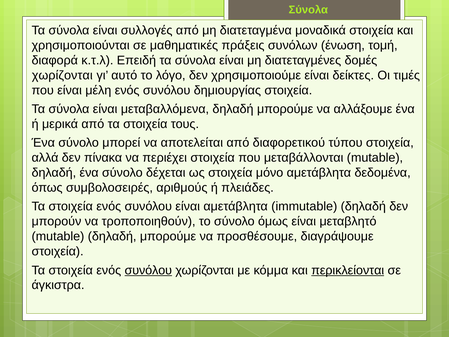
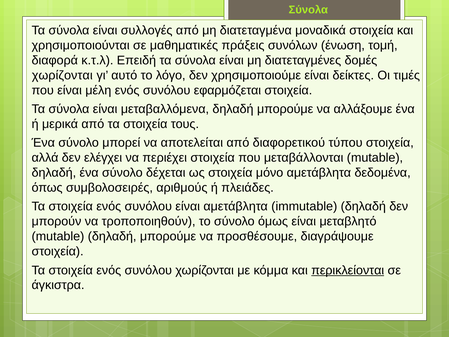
δημιουργίας: δημιουργίας -> εφαρμόζεται
πίνακα: πίνακα -> ελέγχει
συνόλου at (148, 270) underline: present -> none
